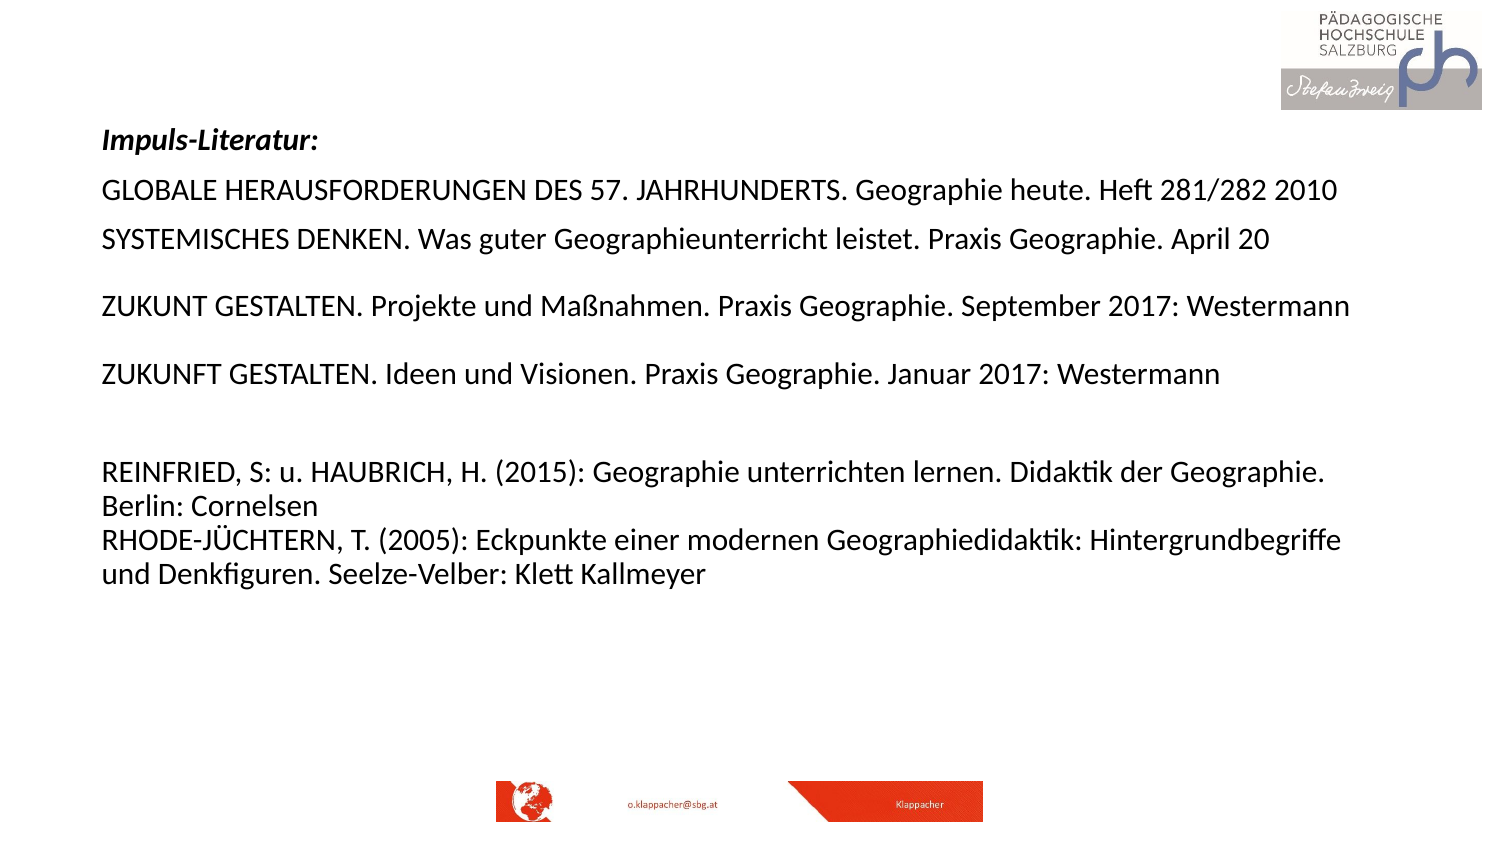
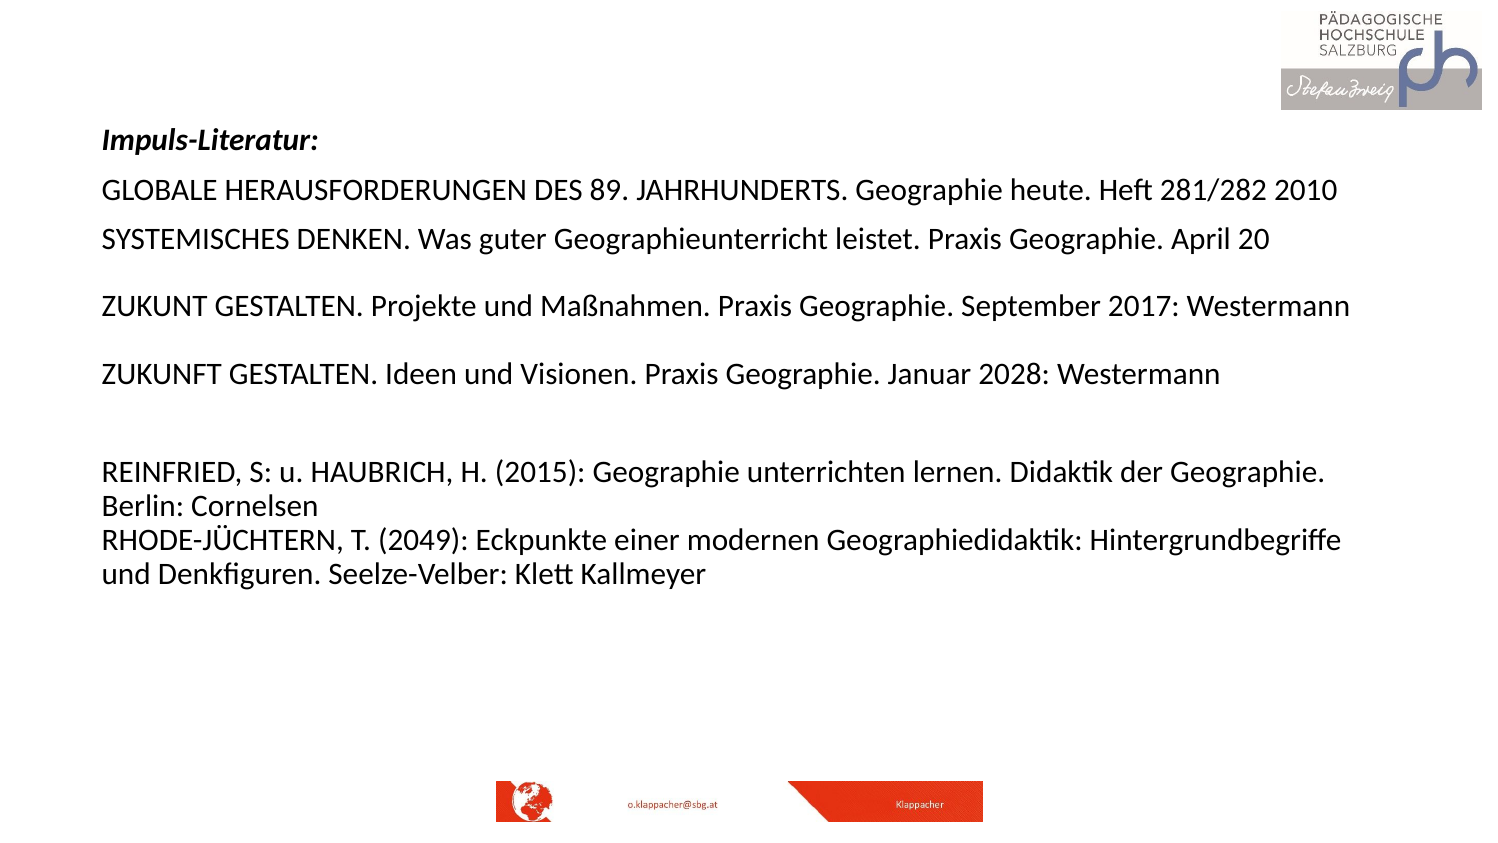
57: 57 -> 89
Januar 2017: 2017 -> 2028
2005: 2005 -> 2049
